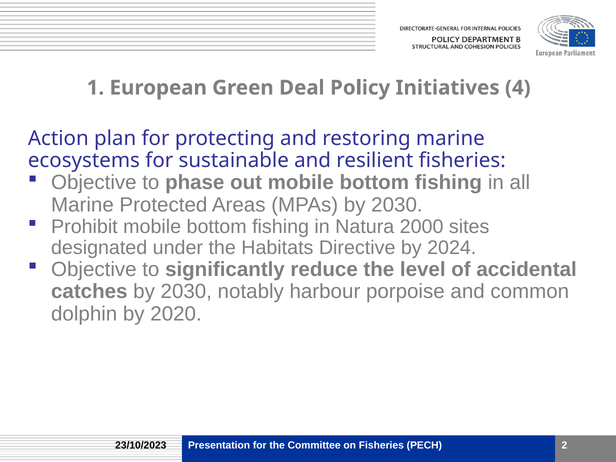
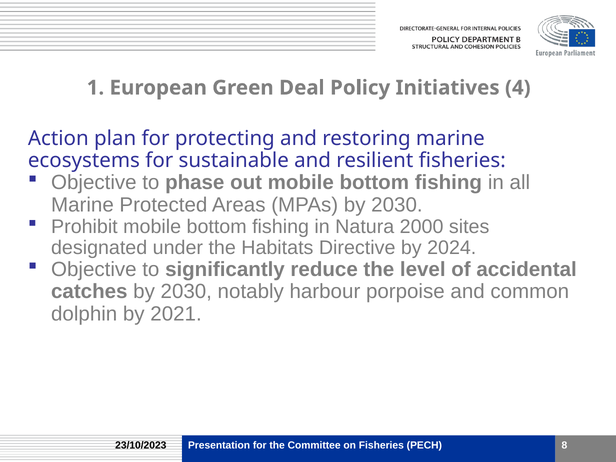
2020: 2020 -> 2021
2: 2 -> 8
